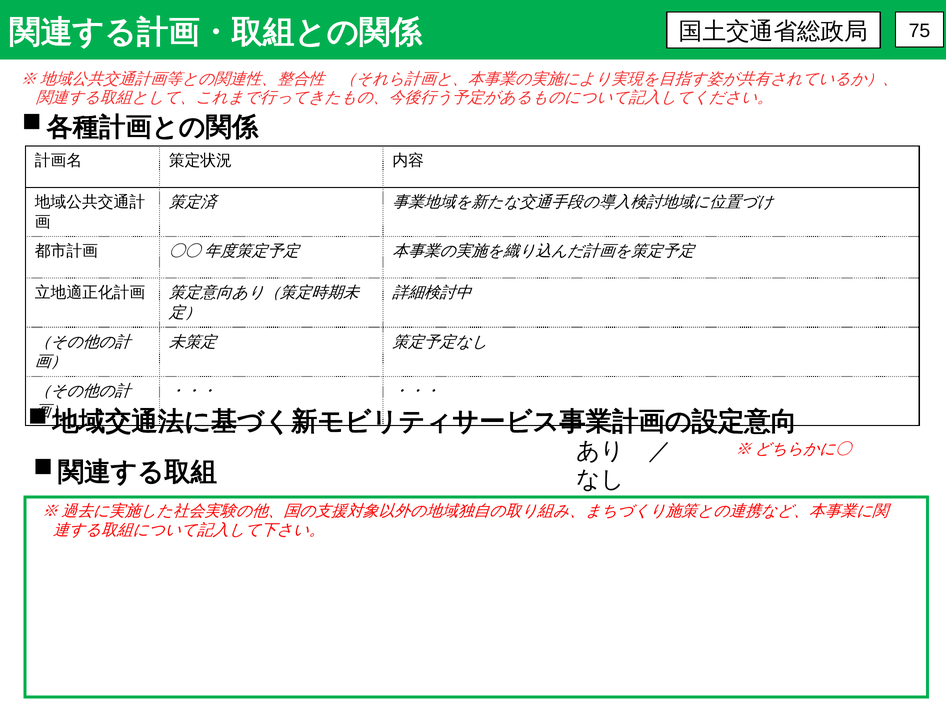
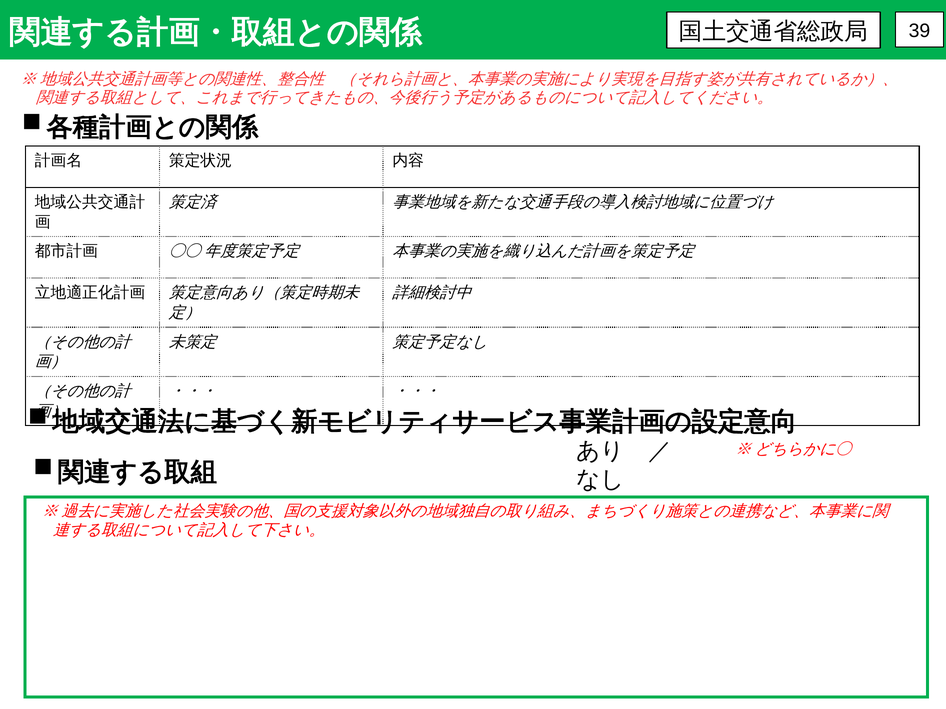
75: 75 -> 39
